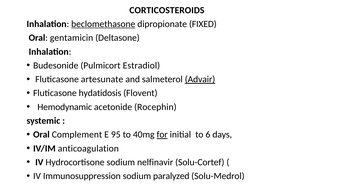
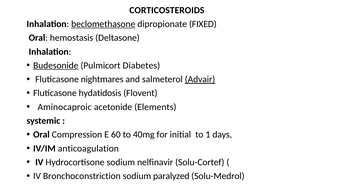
gentamicin: gentamicin -> hemostasis
Budesonide underline: none -> present
Estradiol: Estradiol -> Diabetes
artesunate: artesunate -> nightmares
Hemodynamic: Hemodynamic -> Aminocaproic
Rocephin: Rocephin -> Elements
Complement: Complement -> Compression
95: 95 -> 60
for underline: present -> none
6: 6 -> 1
Immunosuppression: Immunosuppression -> Bronchoconstriction
